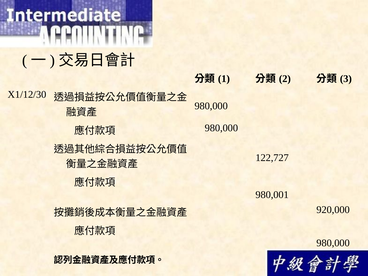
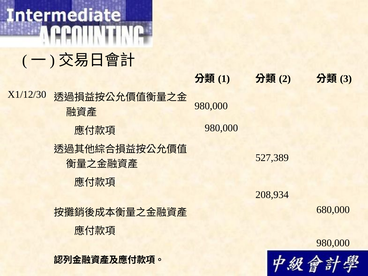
122,727: 122,727 -> 527,389
980,001: 980,001 -> 208,934
920,000: 920,000 -> 680,000
